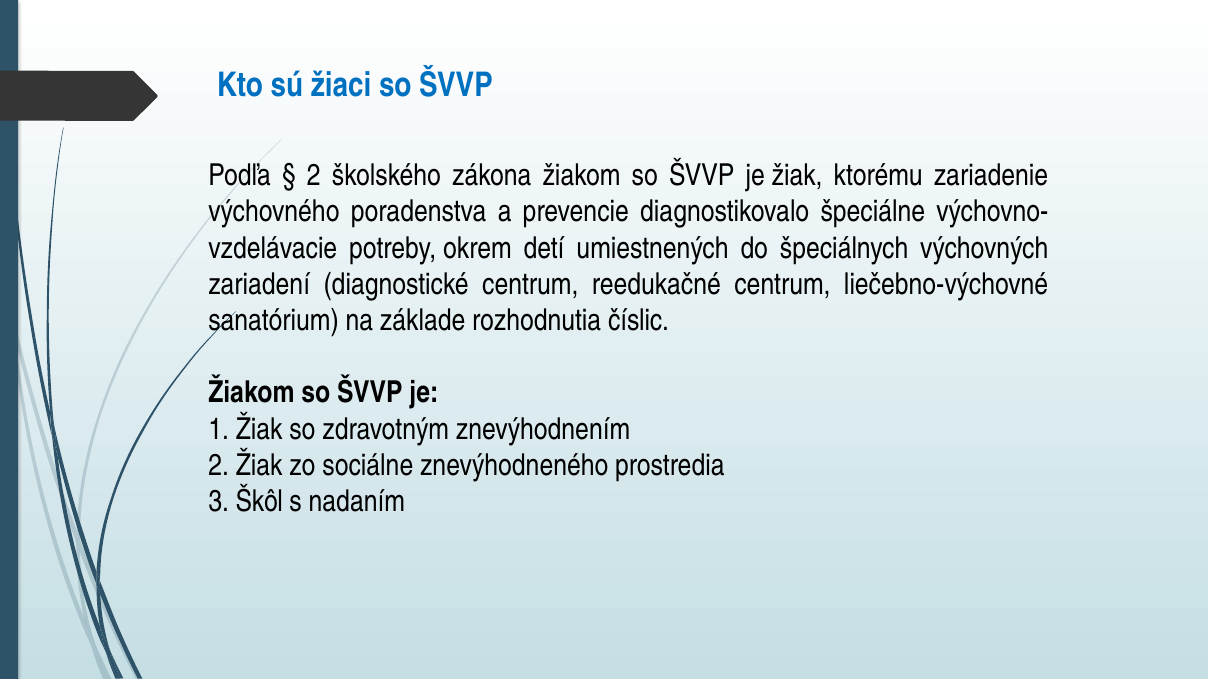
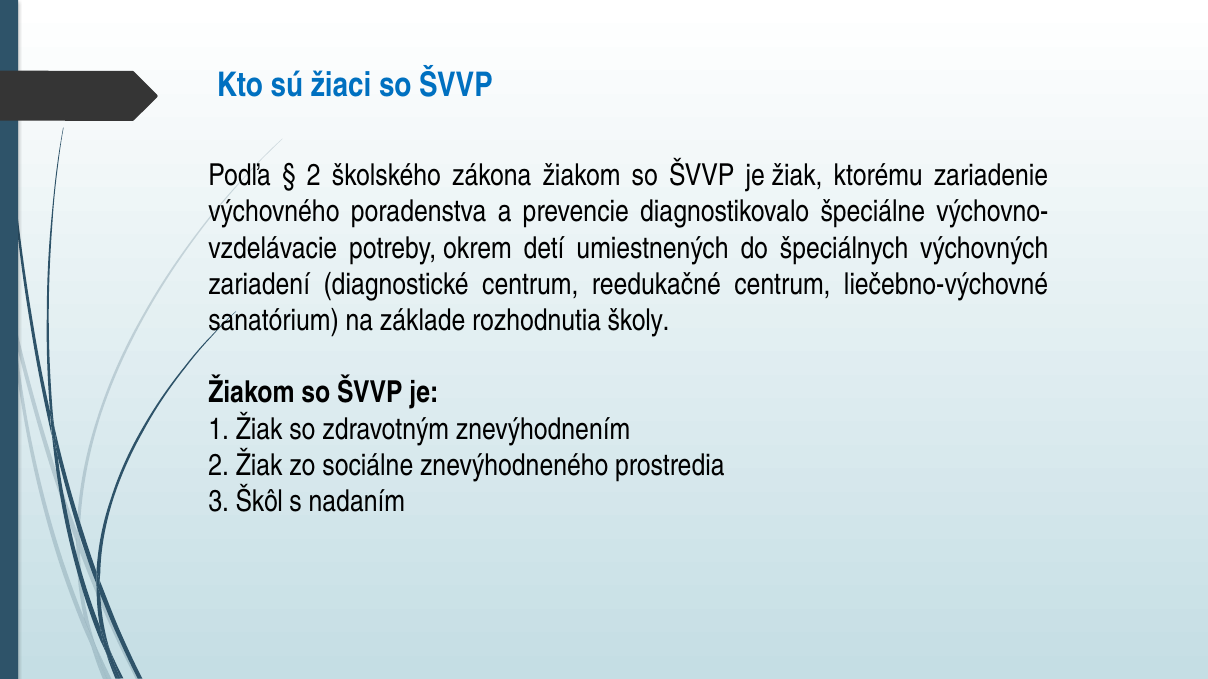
číslic: číslic -> školy
